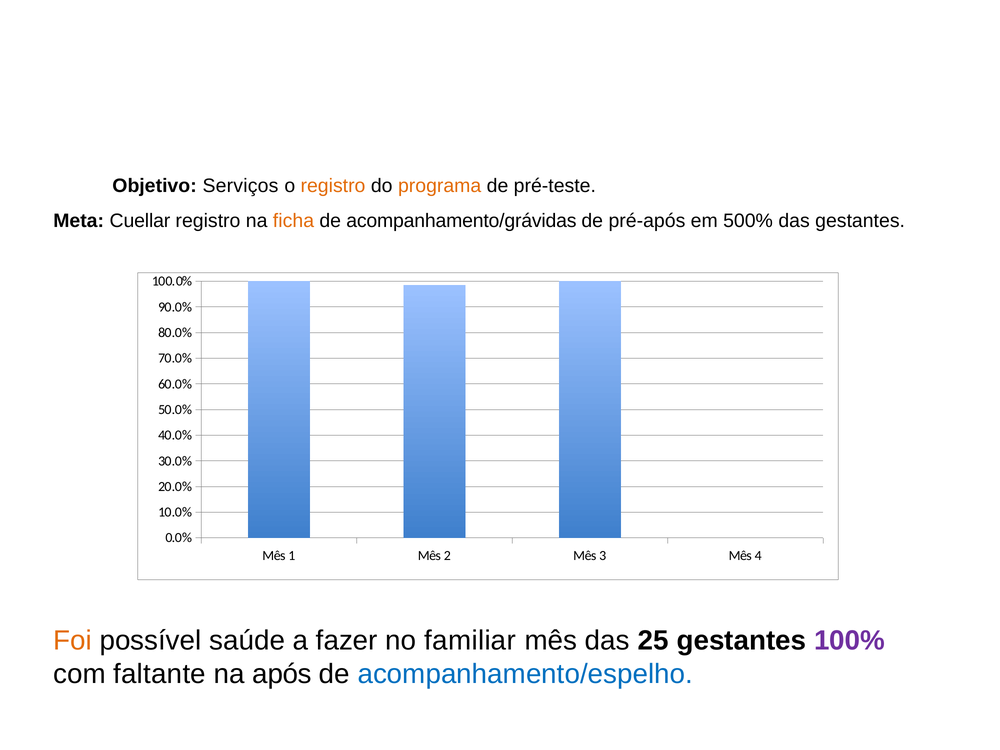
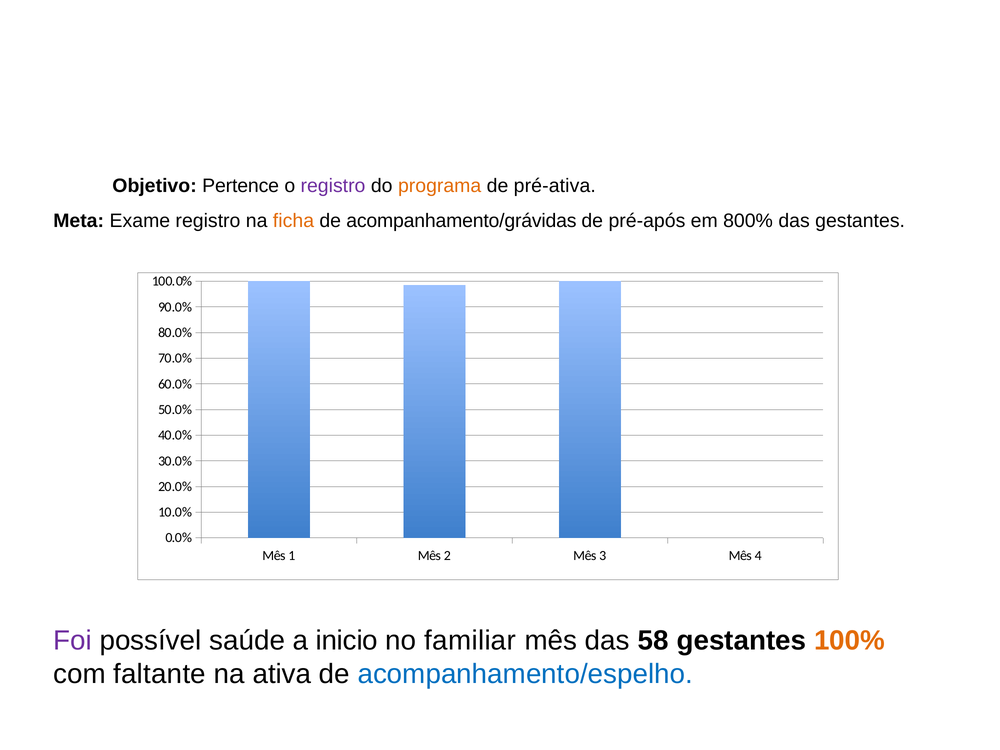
Serviços: Serviços -> Pertence
registro at (333, 186) colour: orange -> purple
pré-teste: pré-teste -> pré-ativa
Cuellar: Cuellar -> Exame
500%: 500% -> 800%
Foi colour: orange -> purple
fazer: fazer -> inicio
25: 25 -> 58
100% colour: purple -> orange
após: após -> ativa
